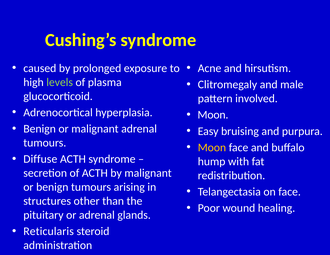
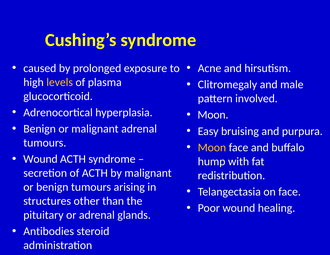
levels colour: light green -> yellow
Diffuse at (40, 159): Diffuse -> Wound
Reticularis: Reticularis -> Antibodies
